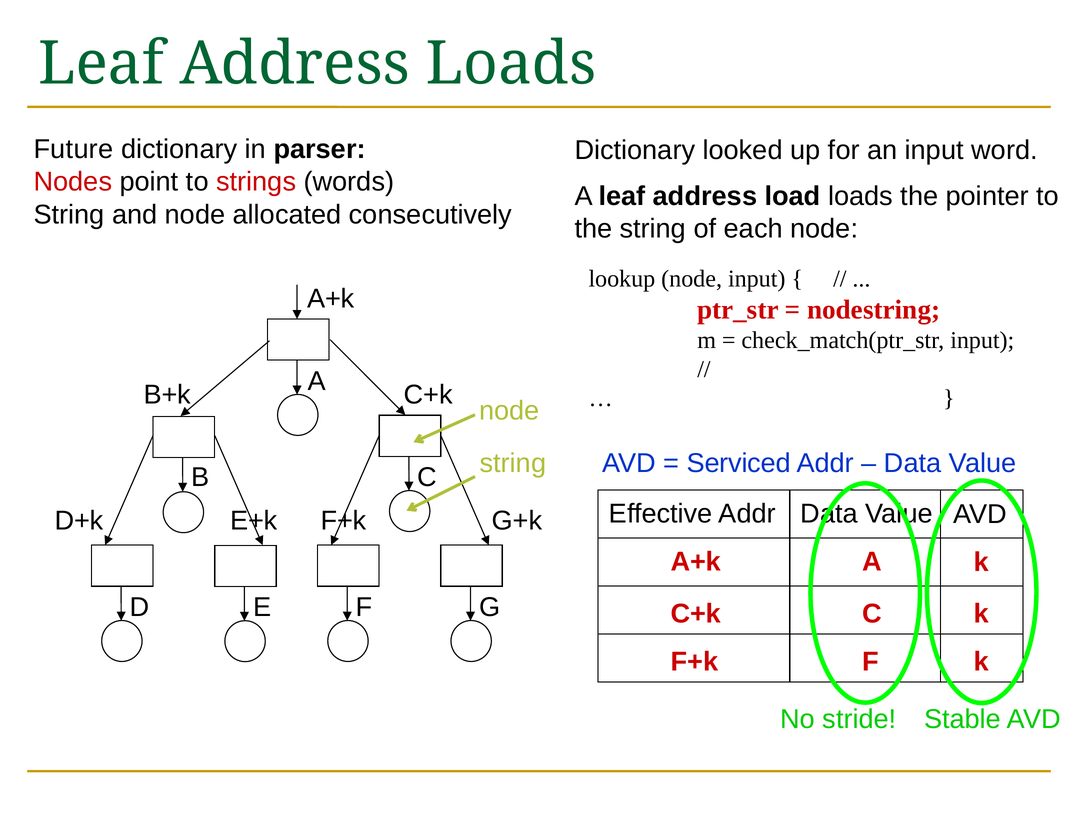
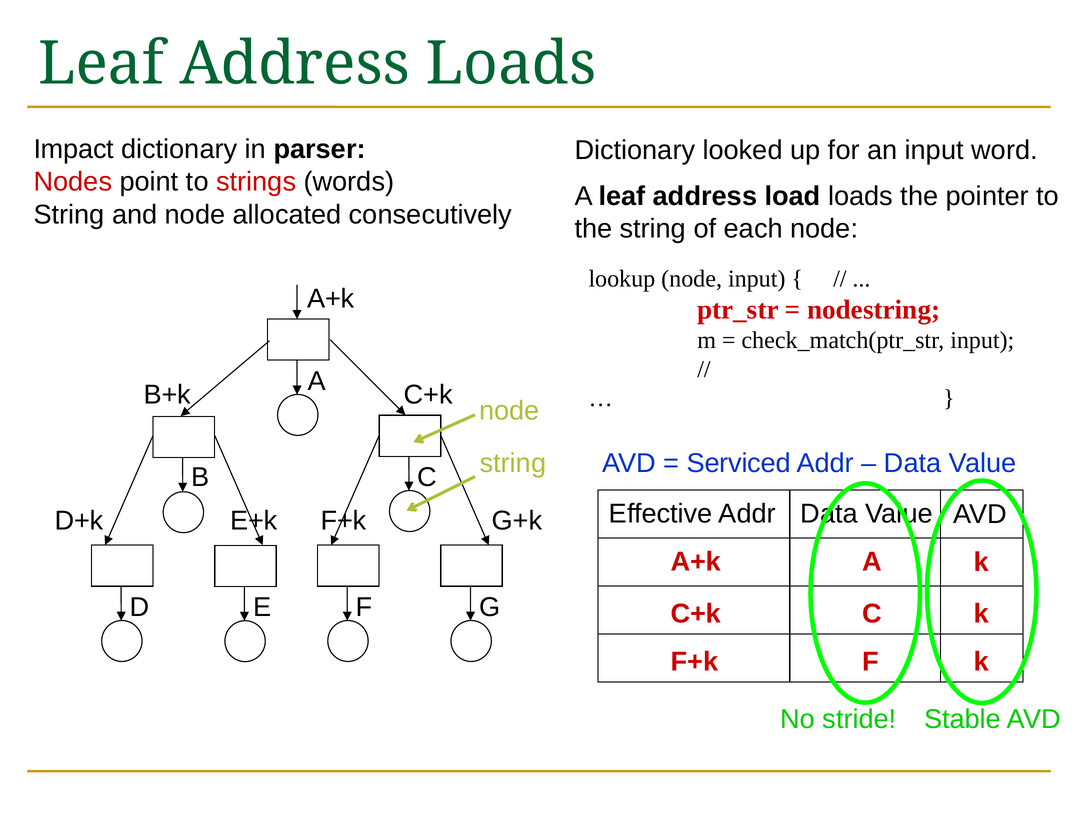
Future: Future -> Impact
